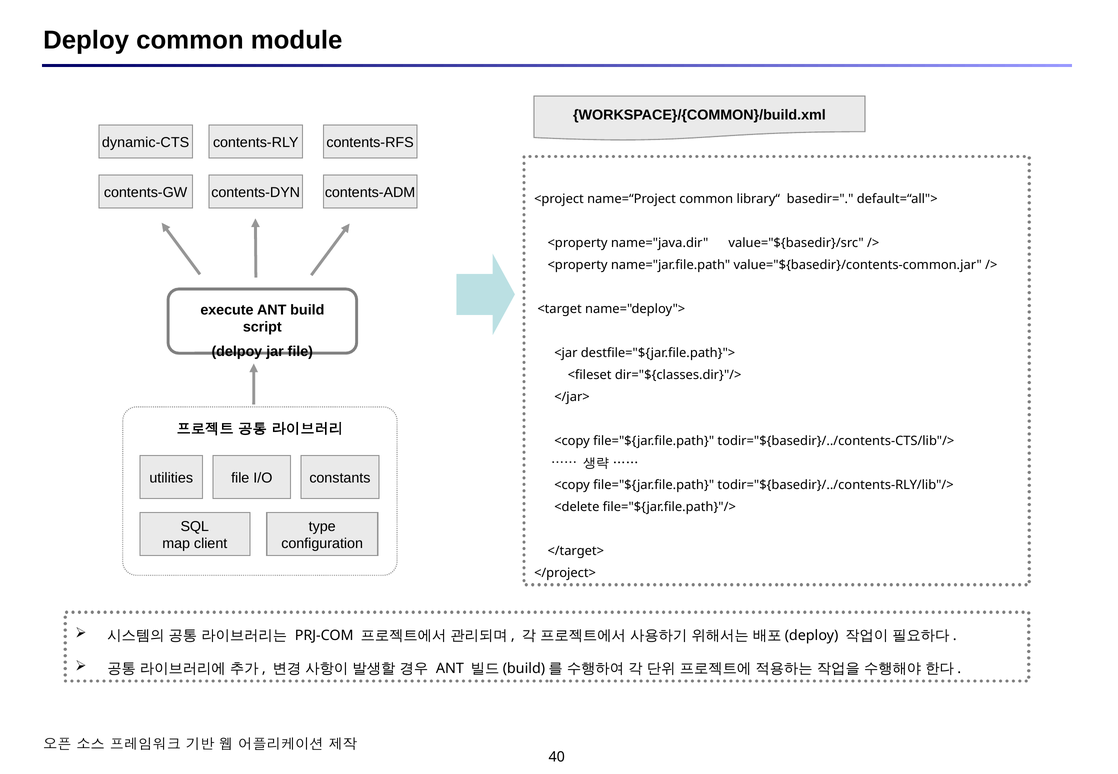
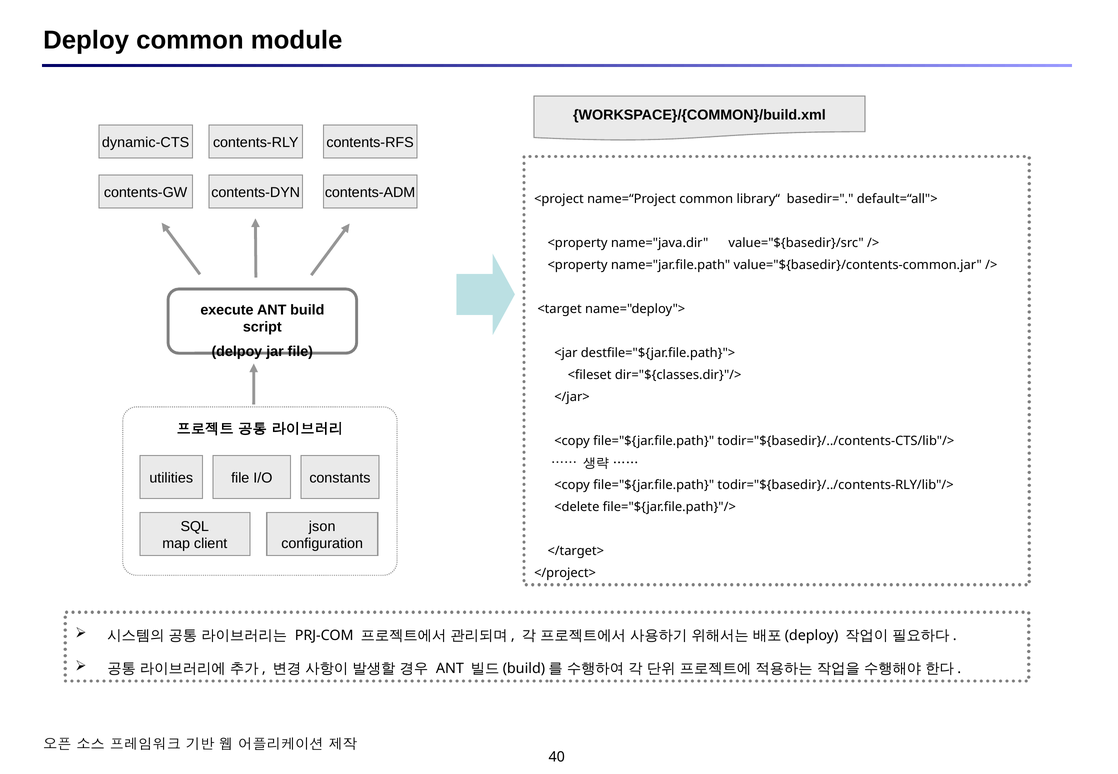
type: type -> json
